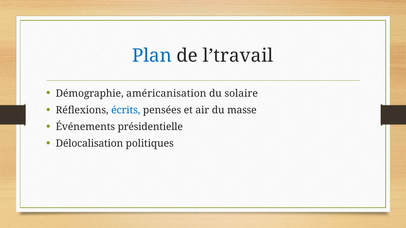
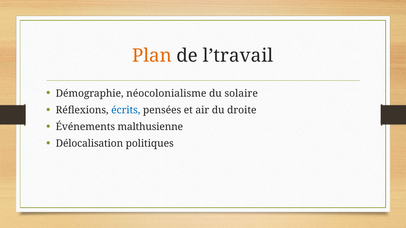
Plan colour: blue -> orange
américanisation: américanisation -> néocolonialisme
masse: masse -> droite
présidentielle: présidentielle -> malthusienne
